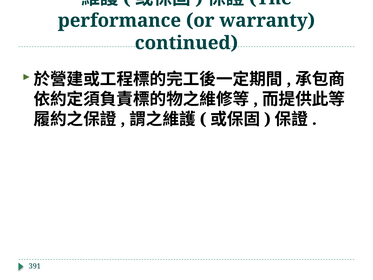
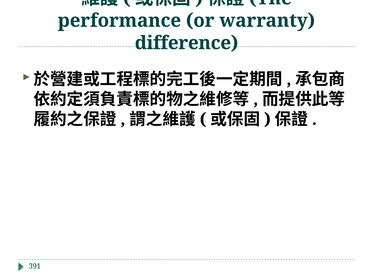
continued: continued -> difference
